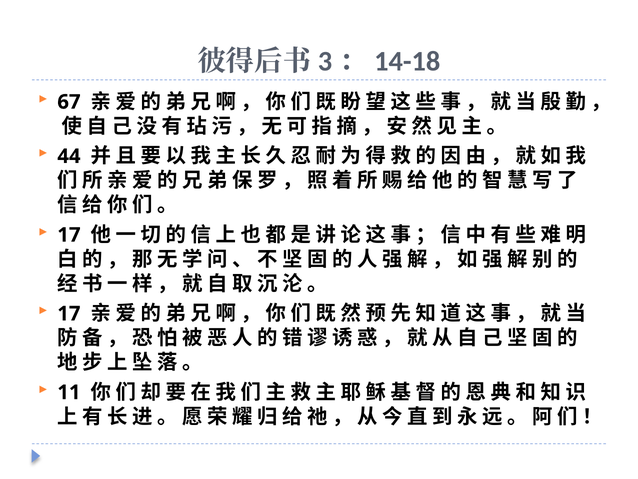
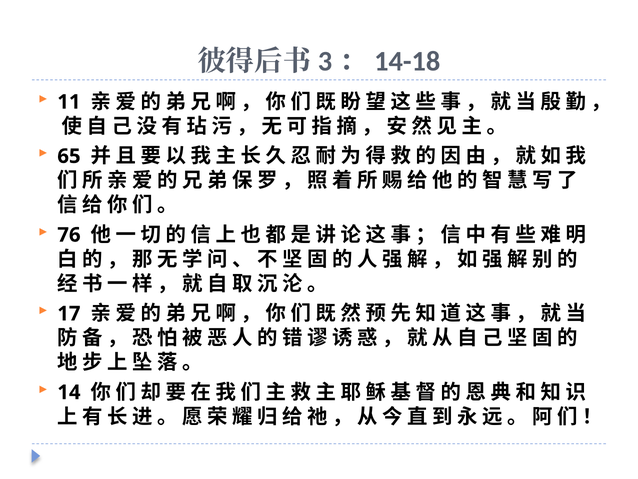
67: 67 -> 11
44: 44 -> 65
17 at (69, 235): 17 -> 76
11: 11 -> 14
